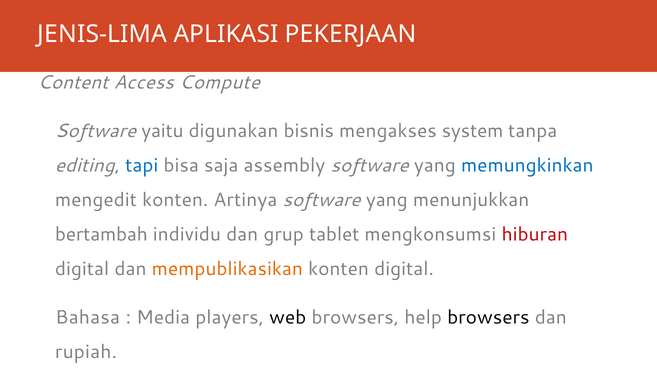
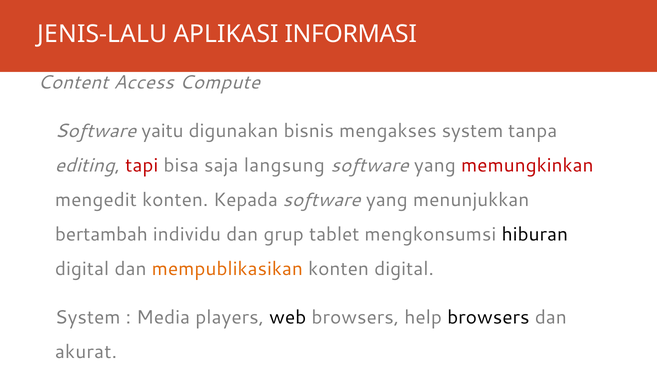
JENIS-LIMA: JENIS-LIMA -> JENIS-LALU
PEKERJAAN: PEKERJAAN -> INFORMASI
tapi colour: blue -> red
assembly: assembly -> langsung
memungkinkan colour: blue -> red
Artinya: Artinya -> Kepada
hiburan colour: red -> black
Bahasa at (88, 317): Bahasa -> System
rupiah: rupiah -> akurat
